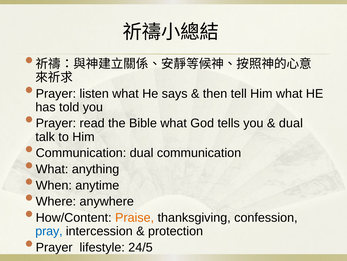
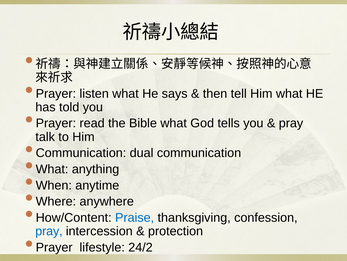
dual at (291, 123): dual -> pray
Praise colour: orange -> blue
24/5: 24/5 -> 24/2
